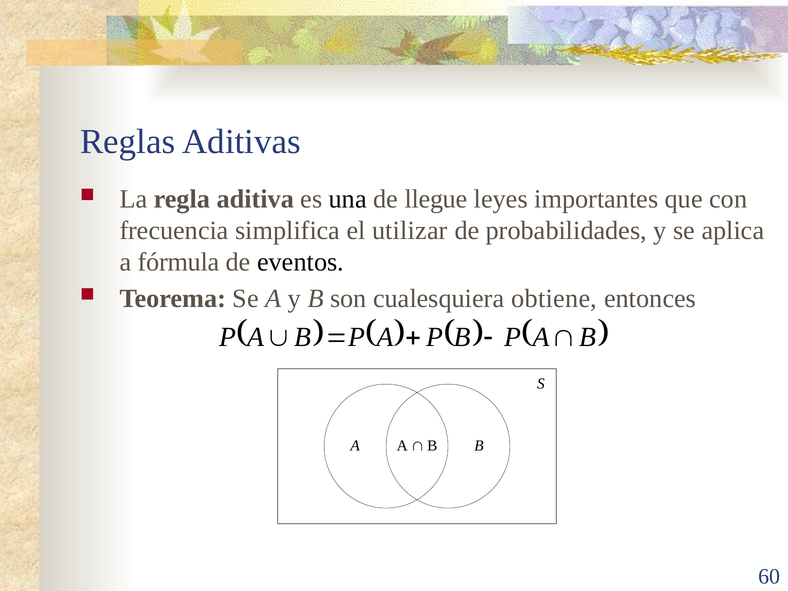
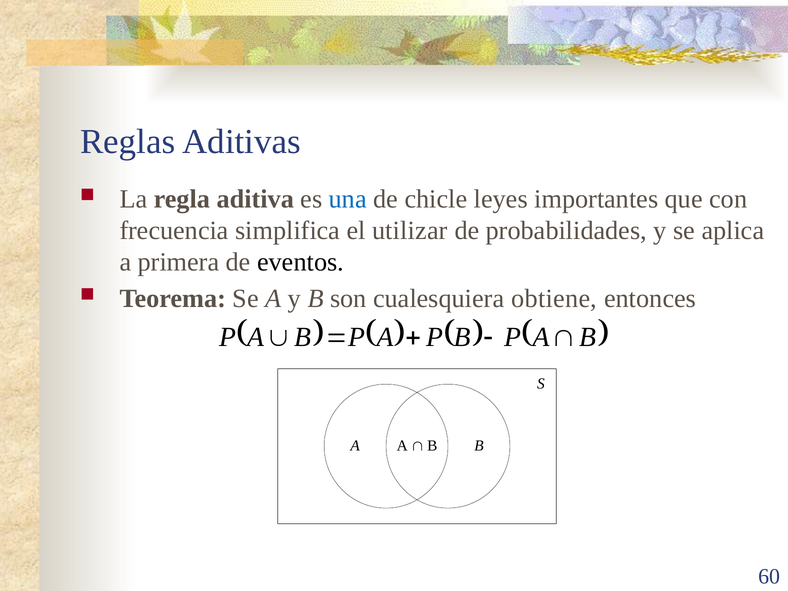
una colour: black -> blue
llegue: llegue -> chicle
fórmula: fórmula -> primera
